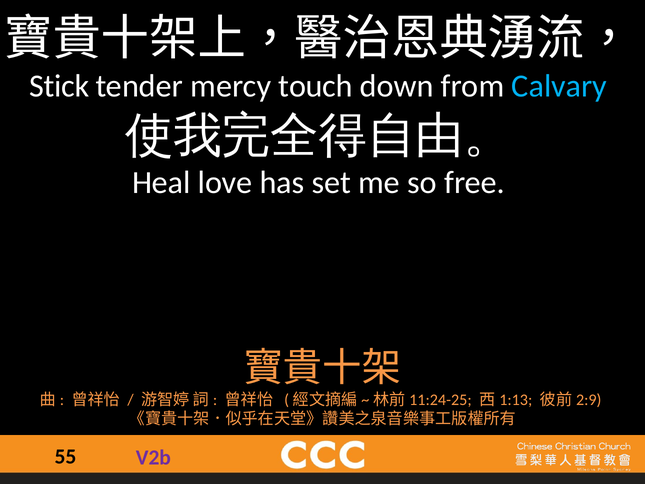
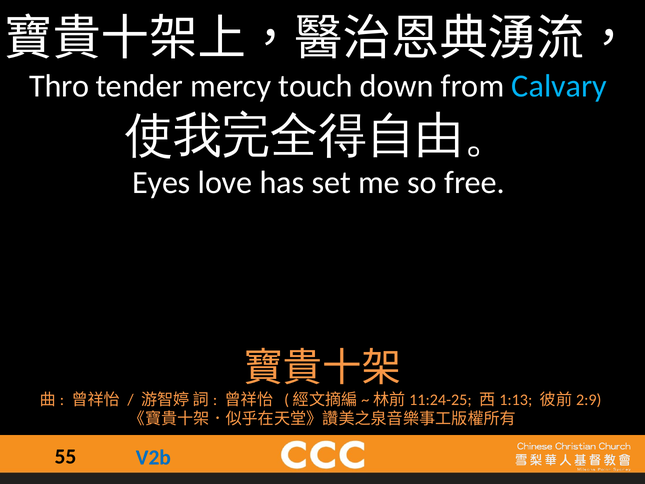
Stick: Stick -> Thro
Heal: Heal -> Eyes
V2b colour: purple -> blue
